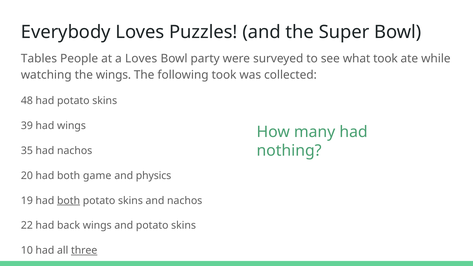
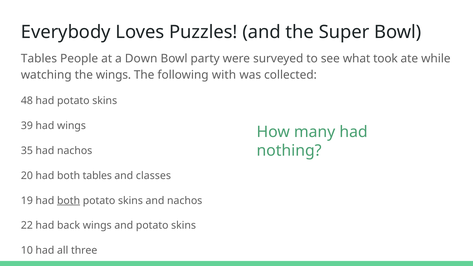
a Loves: Loves -> Down
following took: took -> with
both game: game -> tables
physics: physics -> classes
three underline: present -> none
